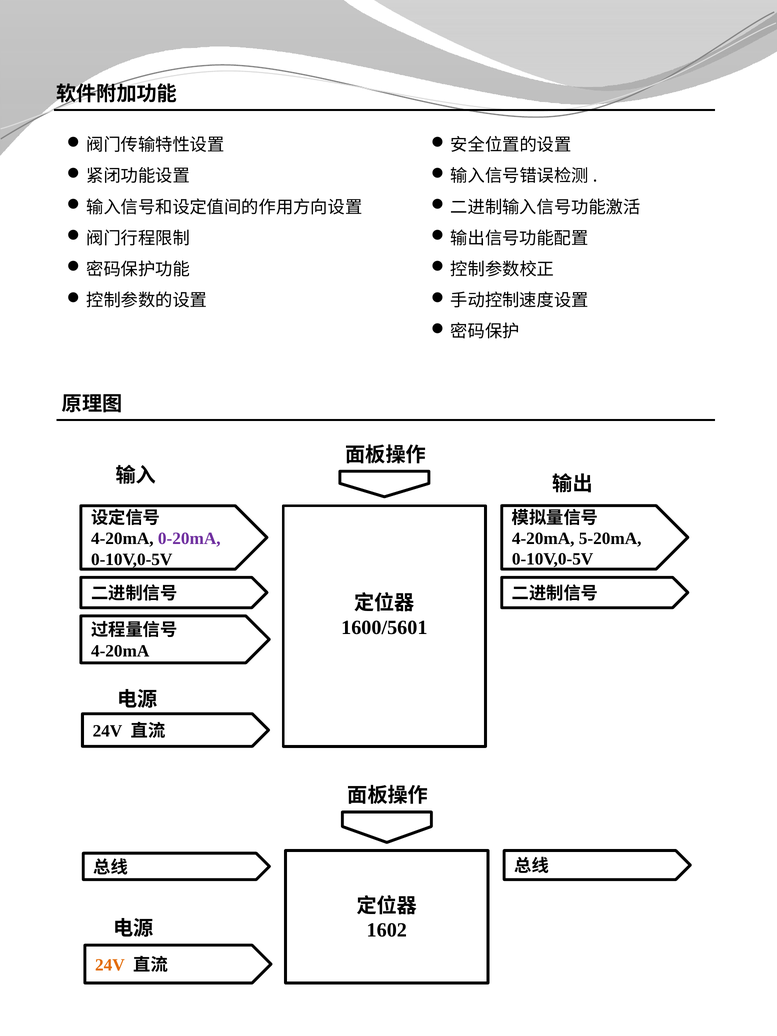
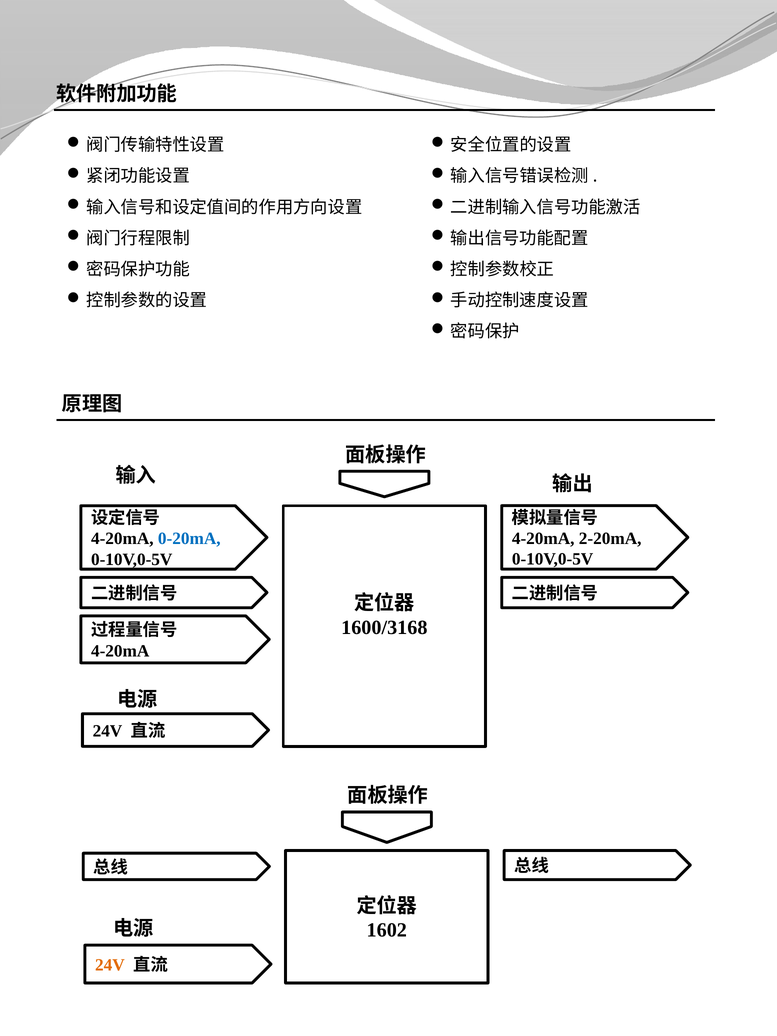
0-20mA colour: purple -> blue
5-20mA: 5-20mA -> 2-20mA
1600/5601: 1600/5601 -> 1600/3168
